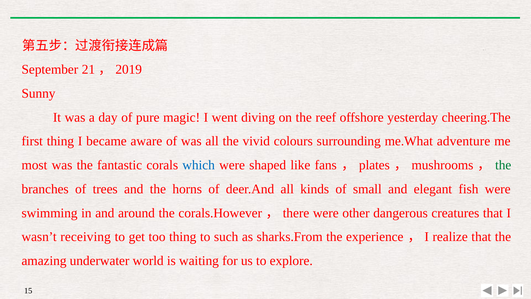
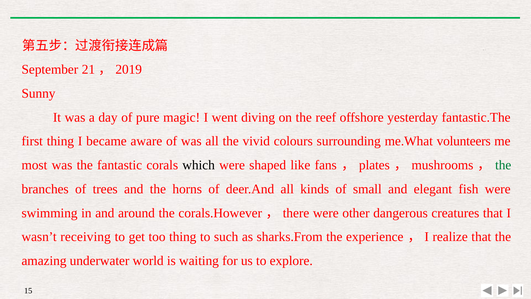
cheering.The: cheering.The -> fantastic.The
adventure: adventure -> volunteers
which colour: blue -> black
